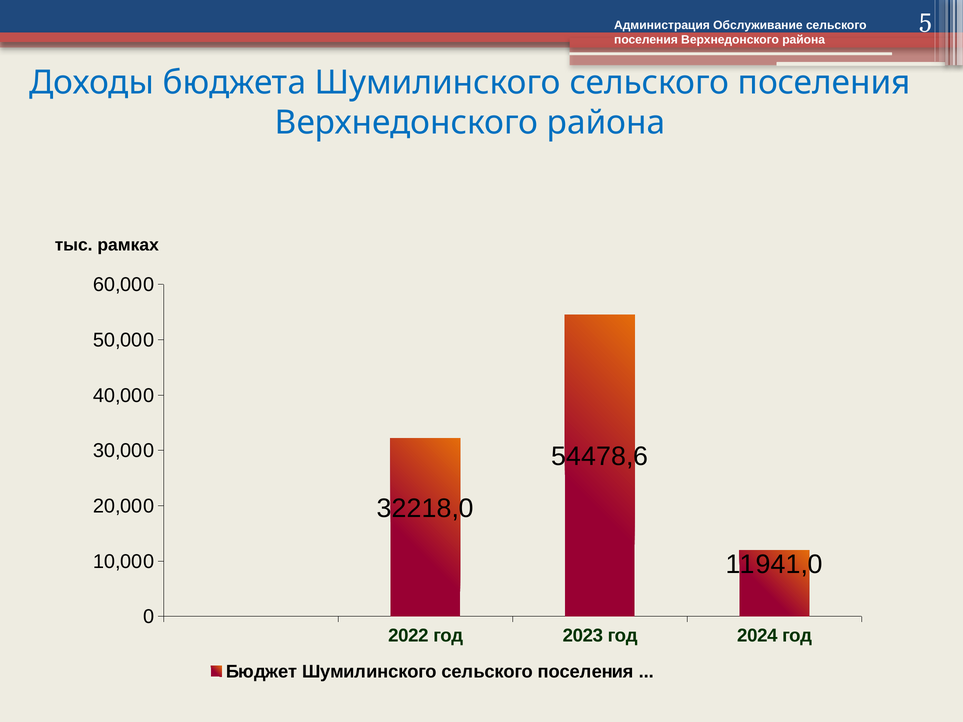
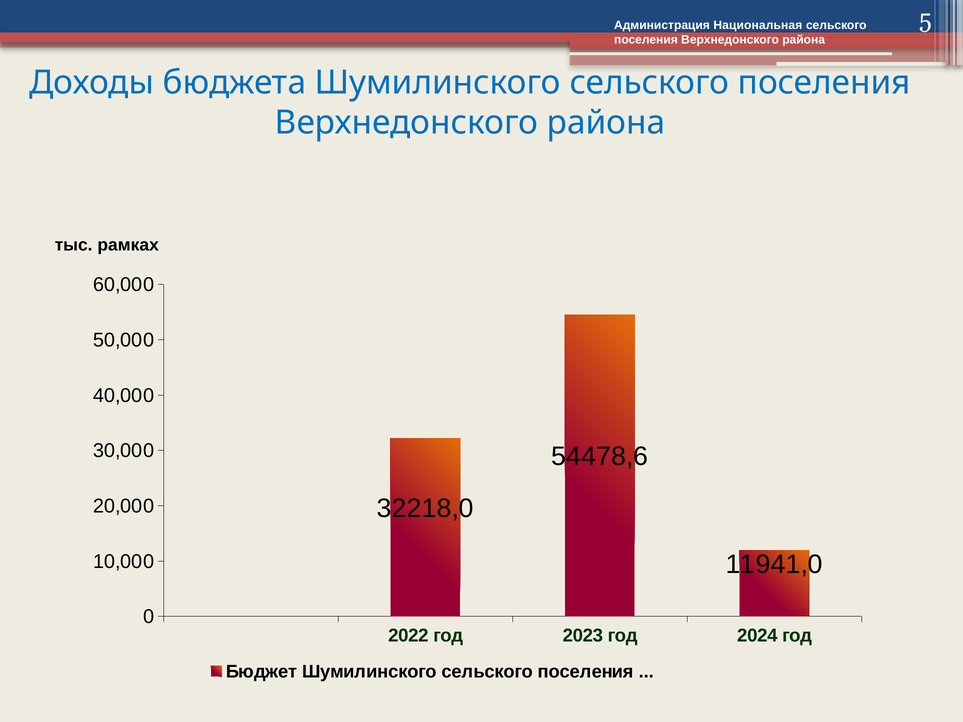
Обслуживание: Обслуживание -> Национальная
